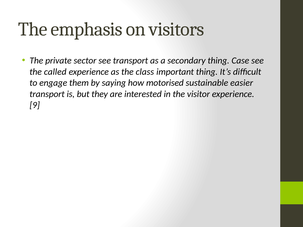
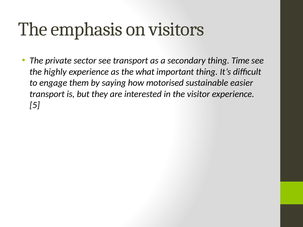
Case: Case -> Time
called: called -> highly
class: class -> what
9: 9 -> 5
